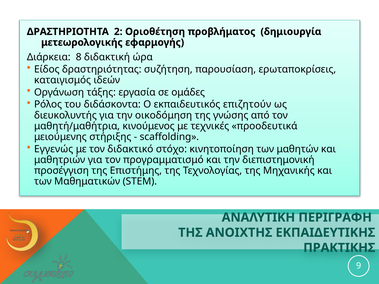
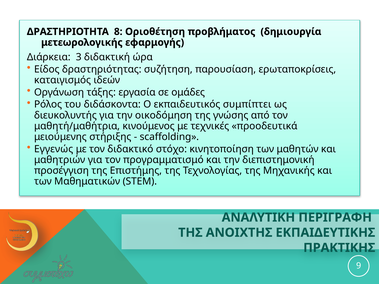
2: 2 -> 8
8: 8 -> 3
επιζητούν: επιζητούν -> συμπίπτει
